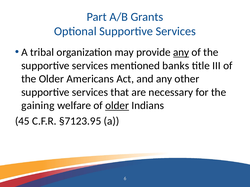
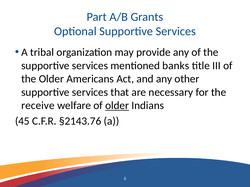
any at (181, 52) underline: present -> none
gaining: gaining -> receive
§7123.95: §7123.95 -> §2143.76
